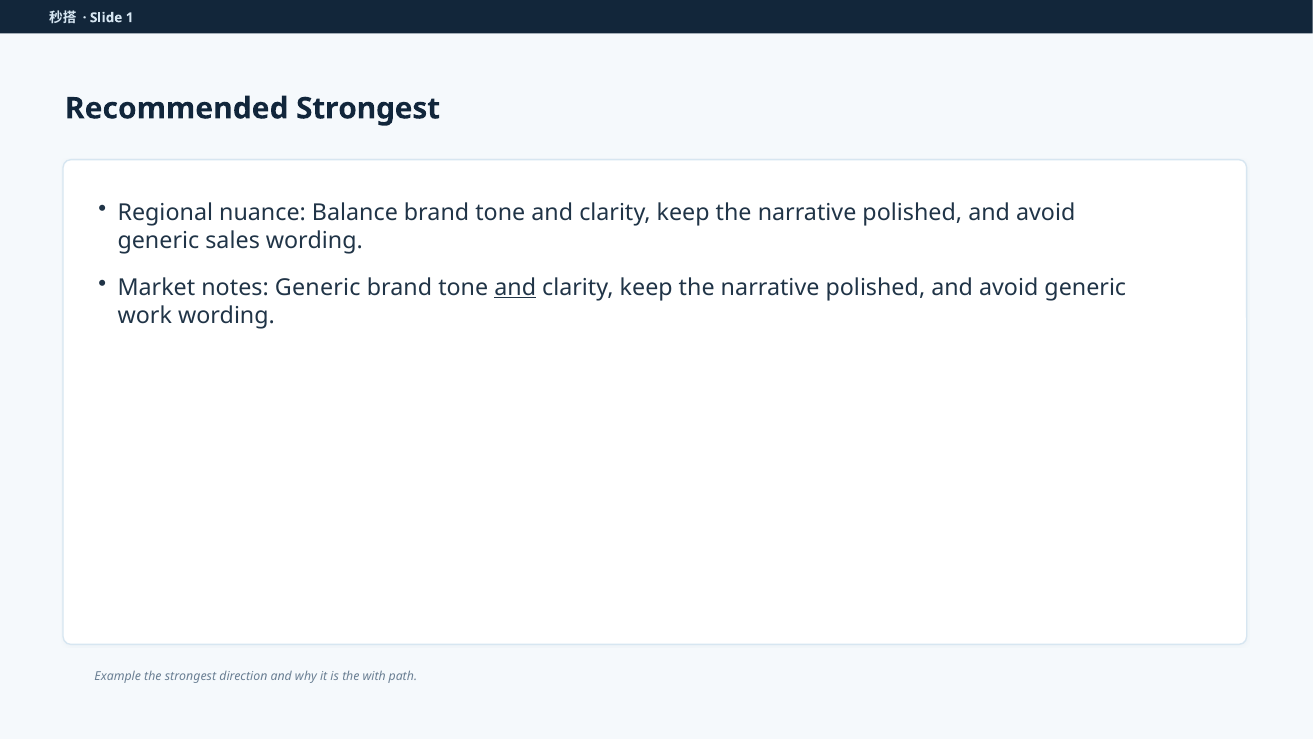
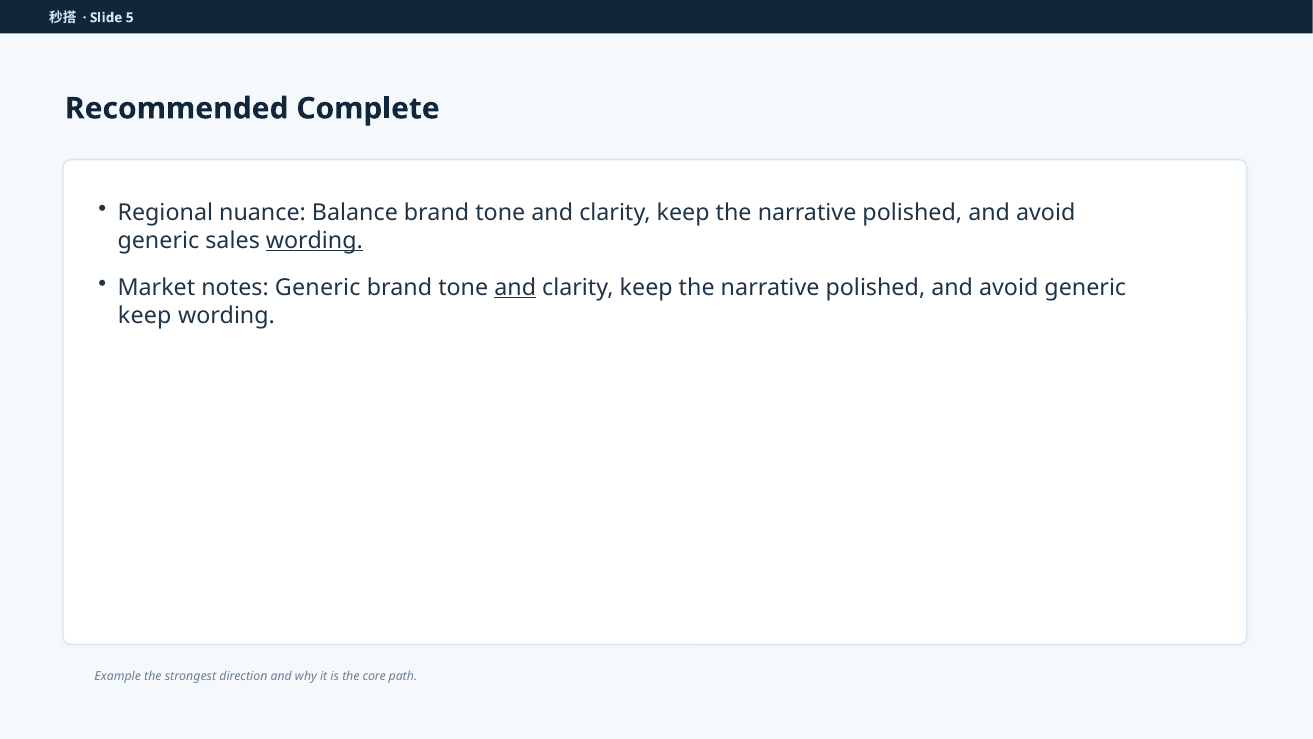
1: 1 -> 5
Recommended Strongest: Strongest -> Complete
wording at (314, 240) underline: none -> present
work at (145, 315): work -> keep
with: with -> core
